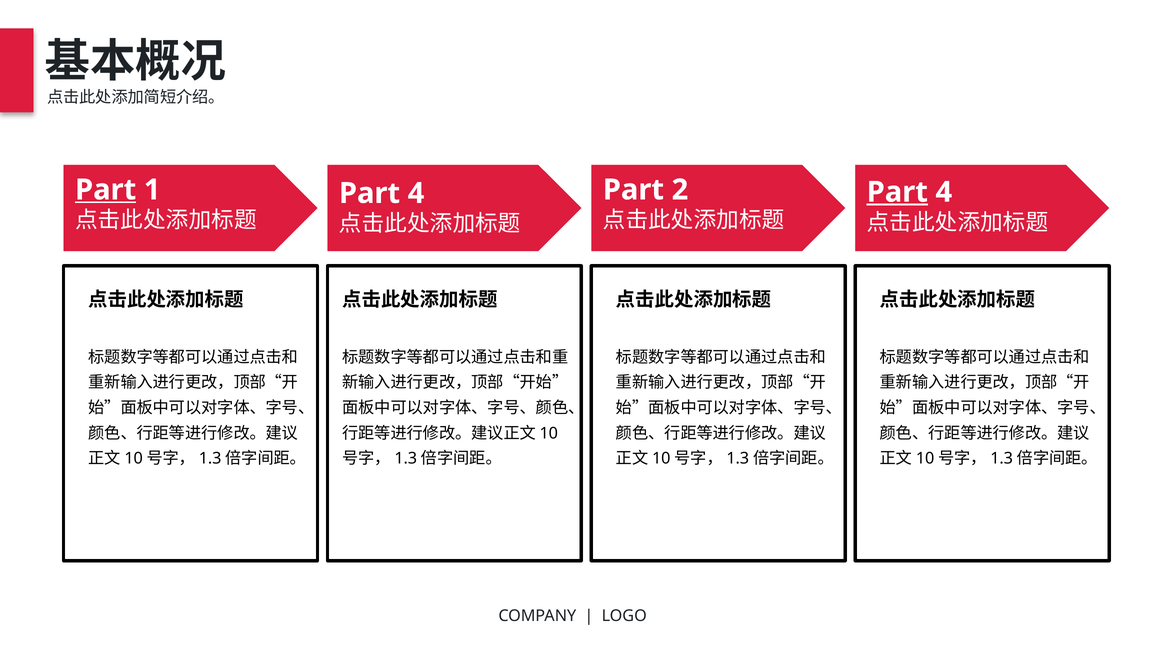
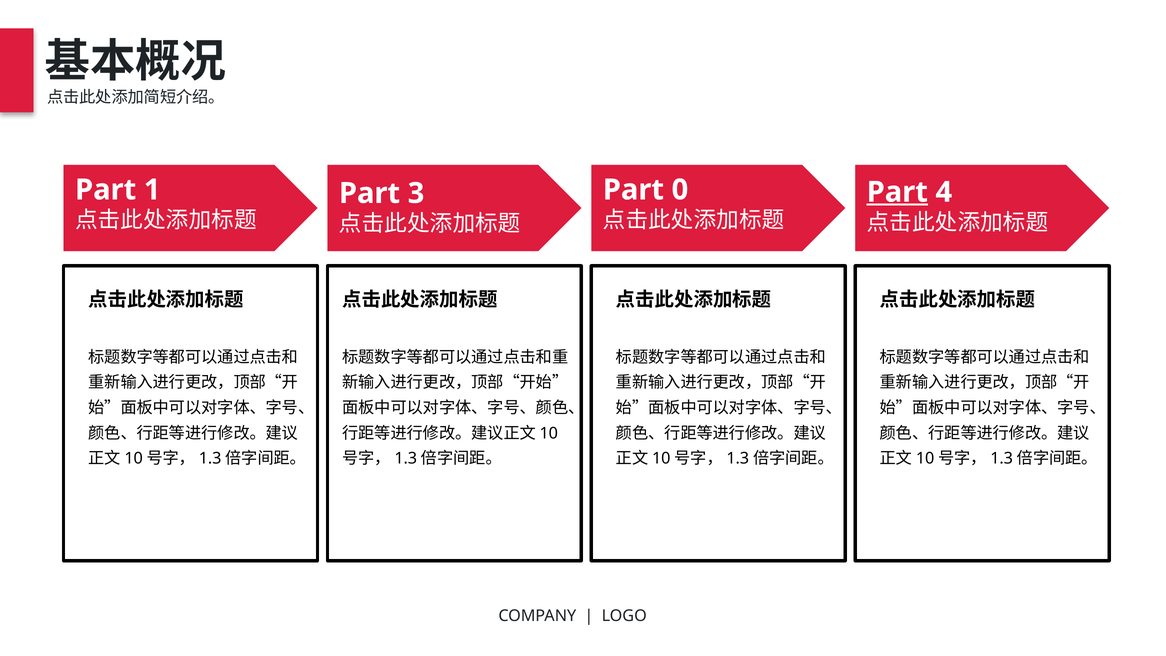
Part at (106, 190) underline: present -> none
2: 2 -> 0
4 at (416, 193): 4 -> 3
